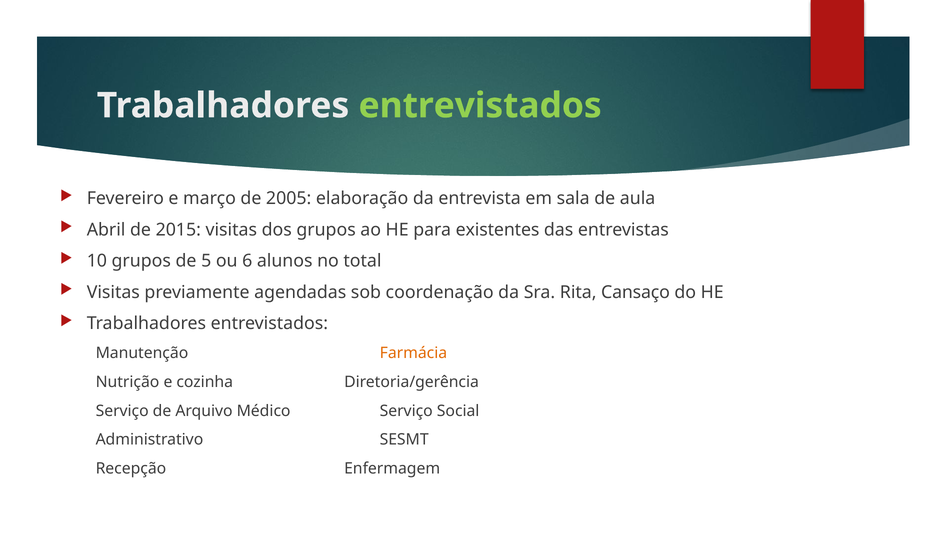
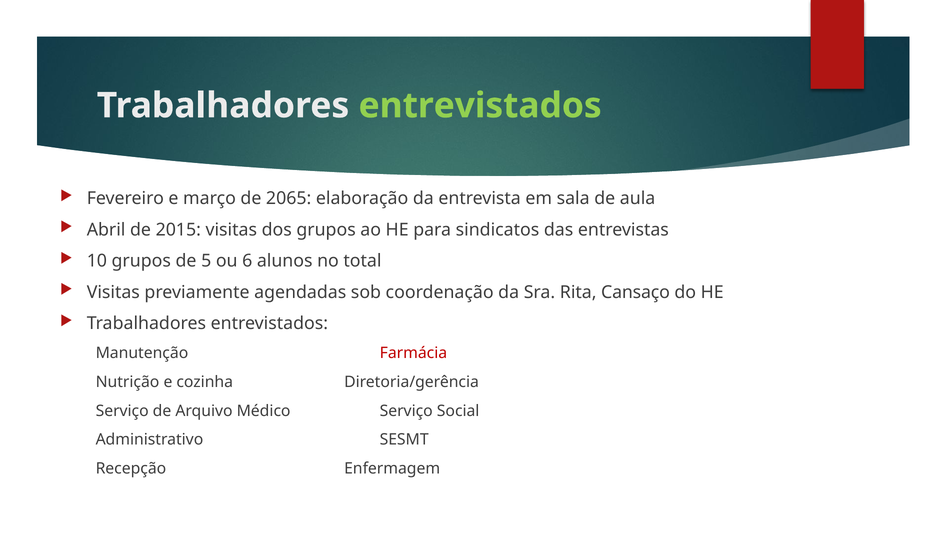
2005: 2005 -> 2065
existentes: existentes -> sindicatos
Farmácia colour: orange -> red
